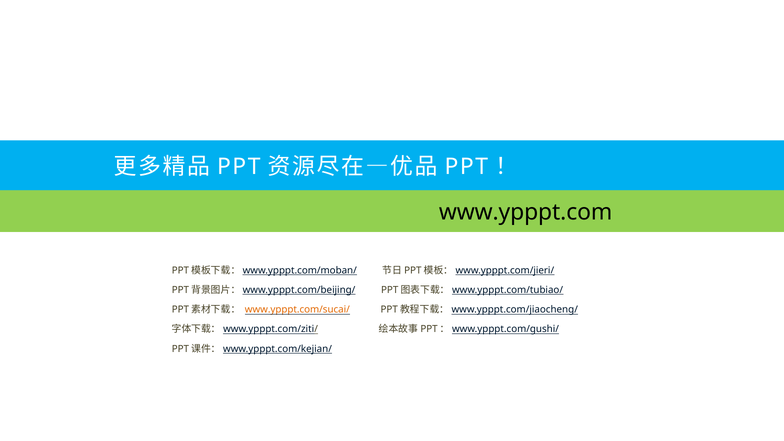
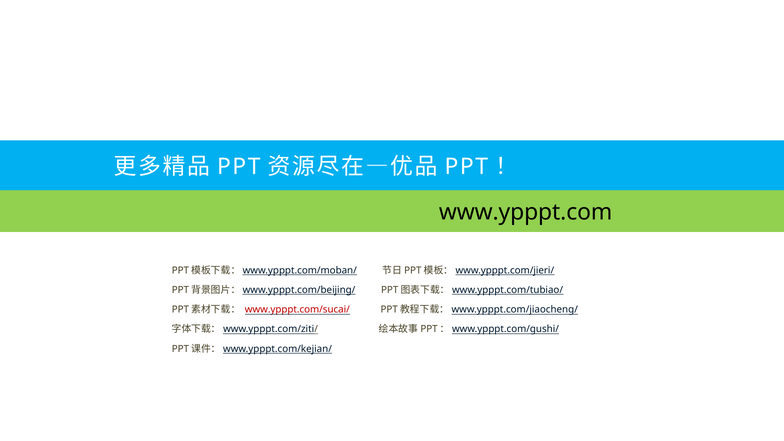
www.ypppt.com/sucai/ colour: orange -> red
